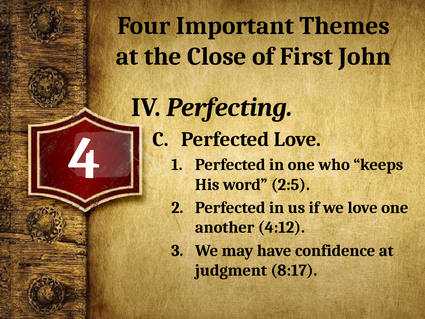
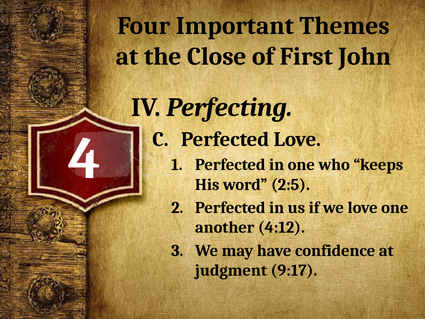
8:17: 8:17 -> 9:17
